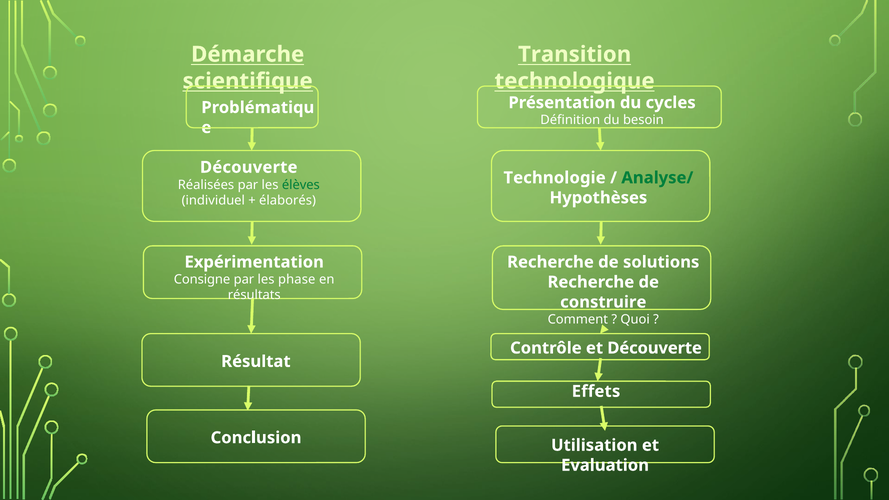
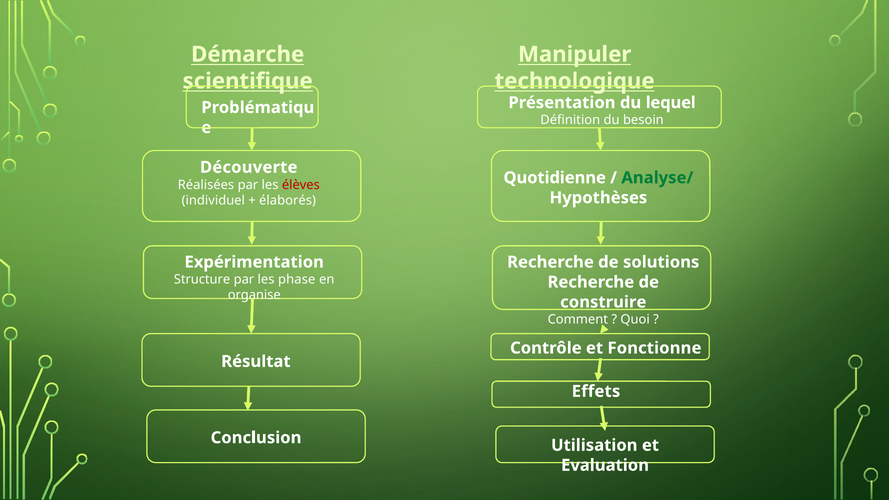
Transition: Transition -> Manipuler
cycles: cycles -> lequel
Technologie: Technologie -> Quotidienne
élèves colour: green -> red
Consigne: Consigne -> Structure
résultats: résultats -> organise
Découverte at (655, 348): Découverte -> Fonctionne
